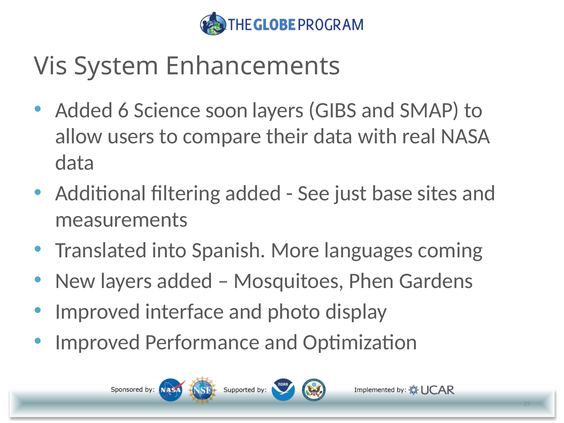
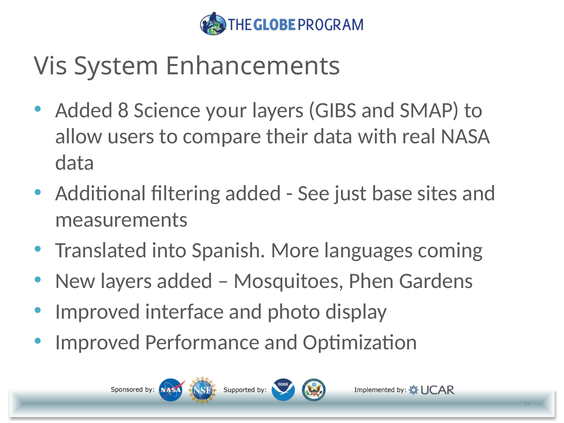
6: 6 -> 8
soon: soon -> your
